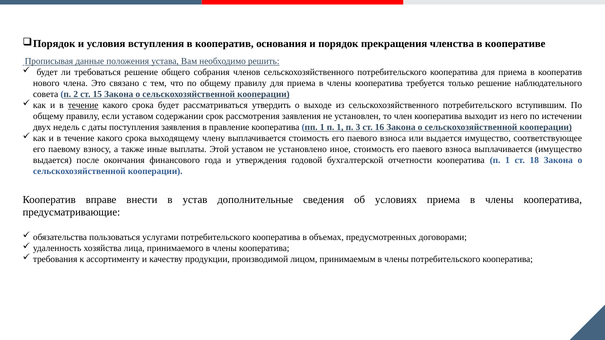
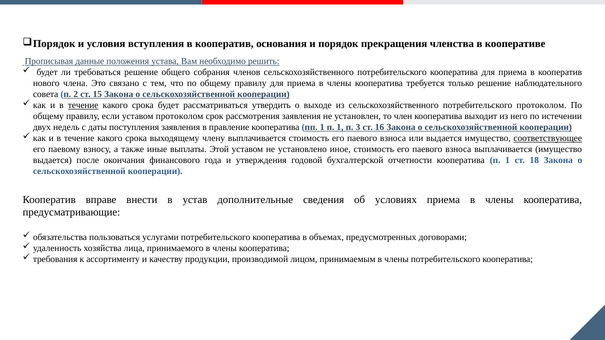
потребительского вступившим: вступившим -> протоколом
уставом содержании: содержании -> протоколом
соответствующее underline: none -> present
